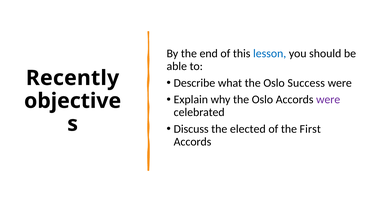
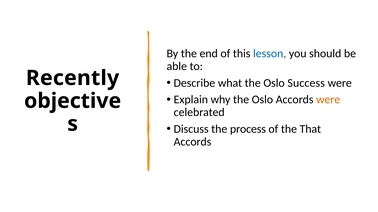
were at (328, 100) colour: purple -> orange
elected: elected -> process
First: First -> That
